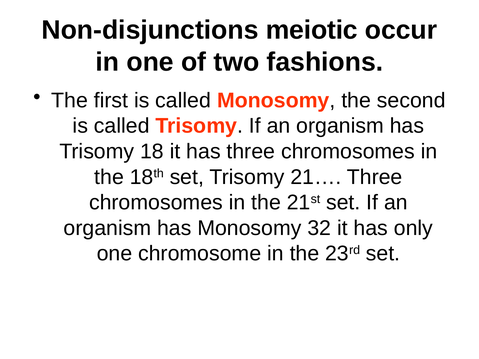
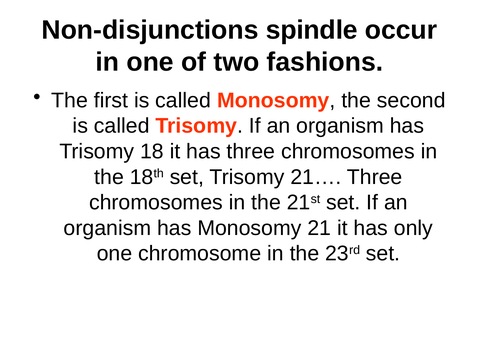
meiotic: meiotic -> spindle
32: 32 -> 21
